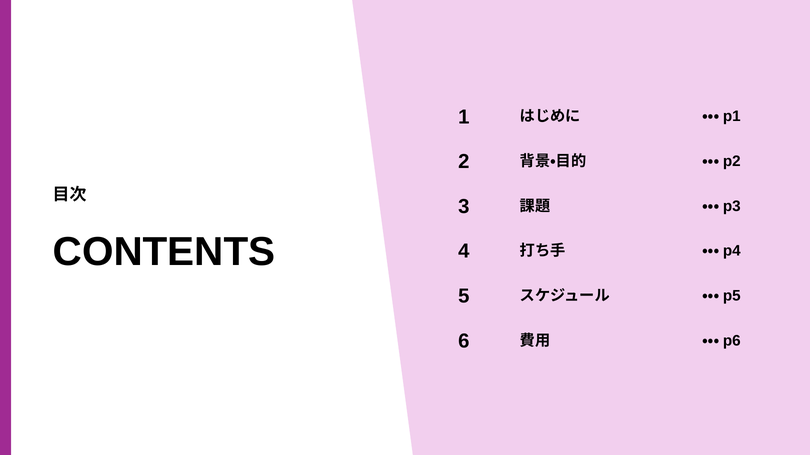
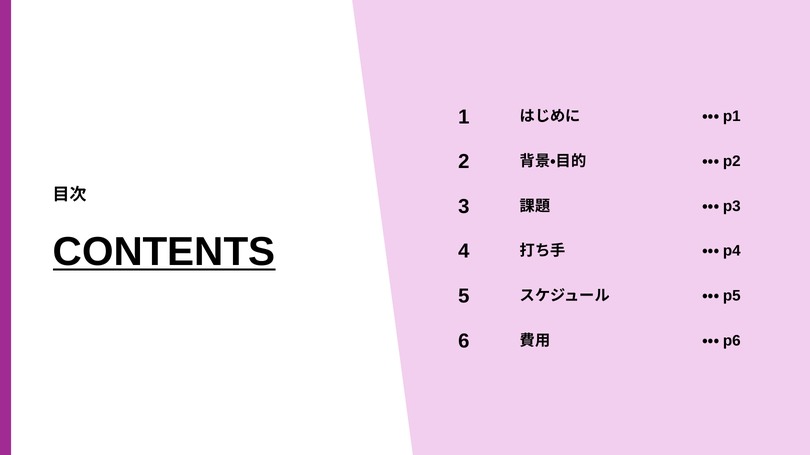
CONTENTS underline: none -> present
